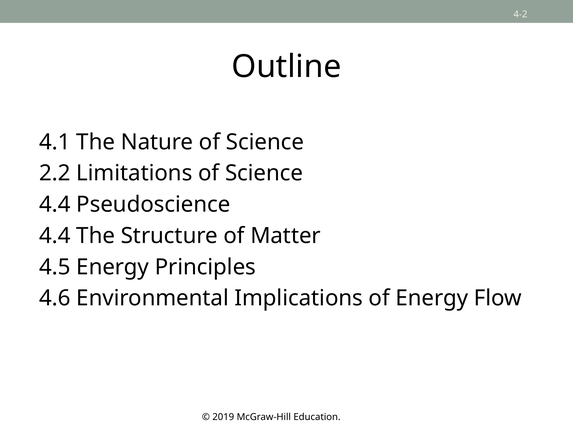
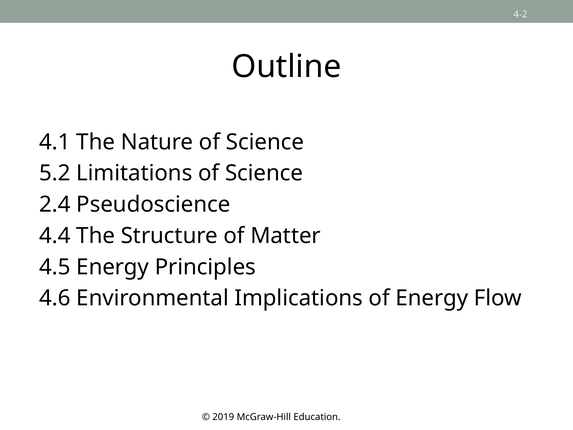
2.2: 2.2 -> 5.2
4.4 at (55, 204): 4.4 -> 2.4
